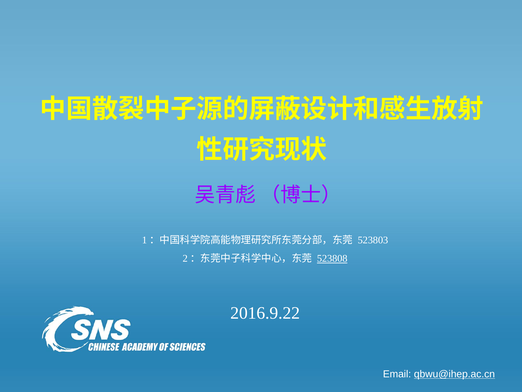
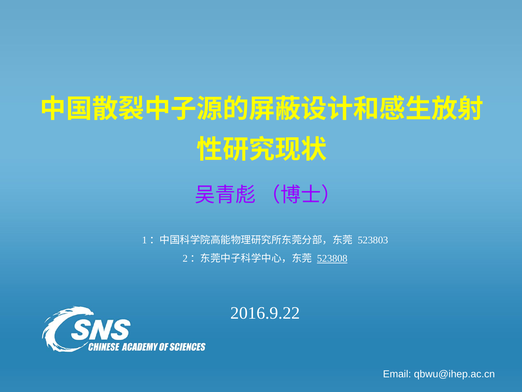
qbwu@ihep.ac.cn underline: present -> none
